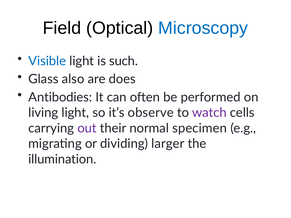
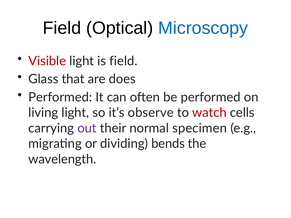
Visible colour: blue -> red
is such: such -> field
also: also -> that
Antibodies at (60, 97): Antibodies -> Performed
watch colour: purple -> red
larger: larger -> bends
illumination: illumination -> wavelength
